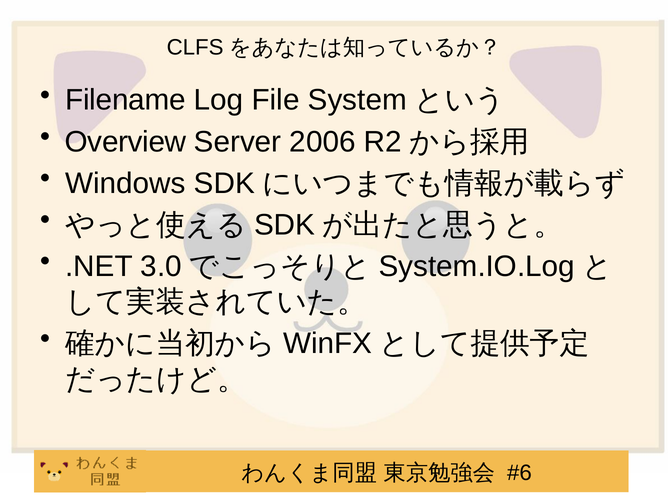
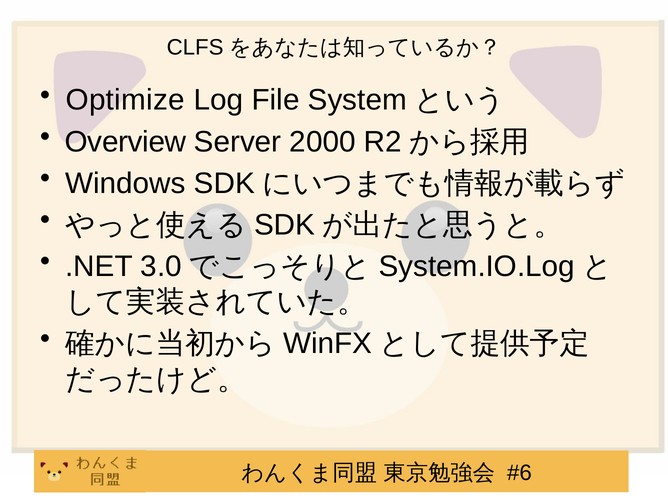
Filename: Filename -> Optimize
2006: 2006 -> 2000
